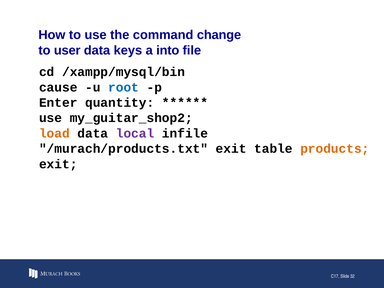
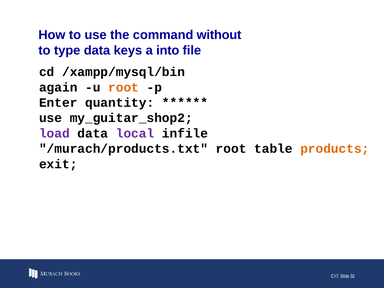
change: change -> without
user: user -> type
cause: cause -> again
root at (124, 87) colour: blue -> orange
load colour: orange -> purple
/murach/products.txt exit: exit -> root
